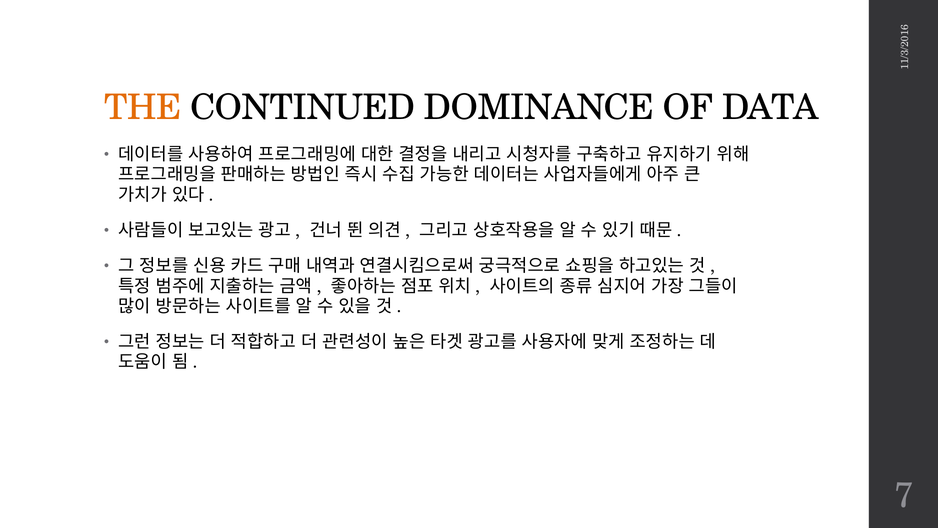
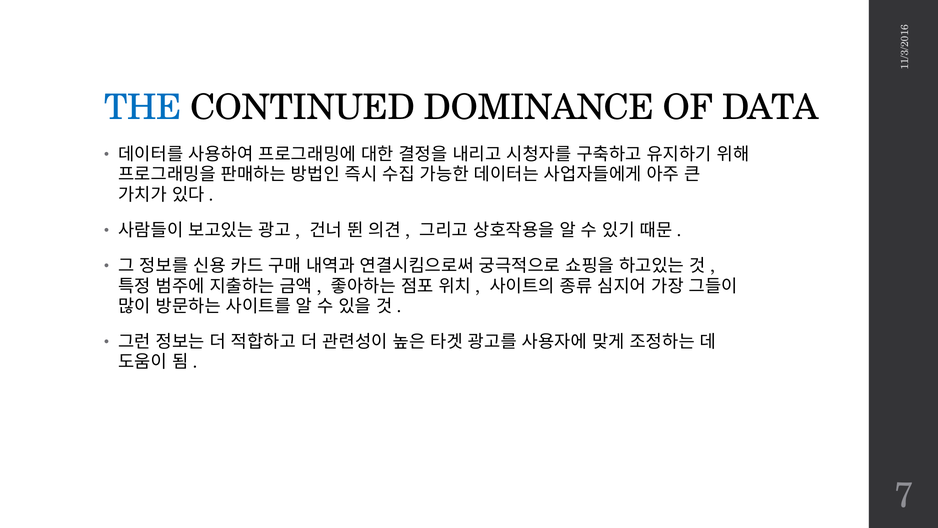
THE colour: orange -> blue
